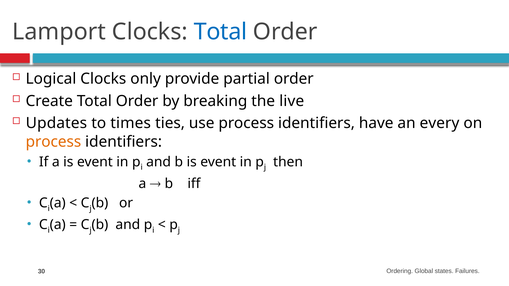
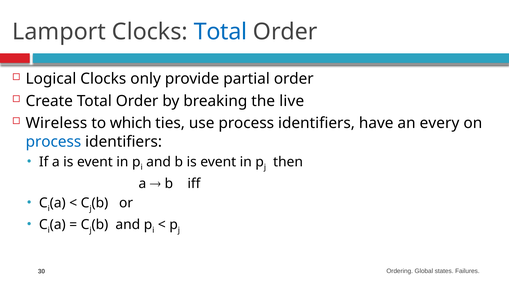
Updates: Updates -> Wireless
times: times -> which
process at (53, 142) colour: orange -> blue
